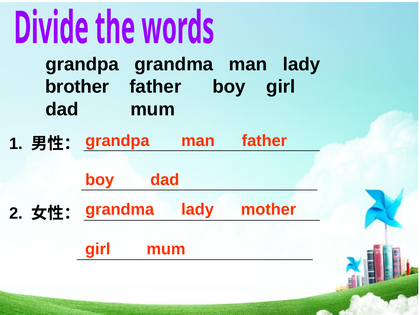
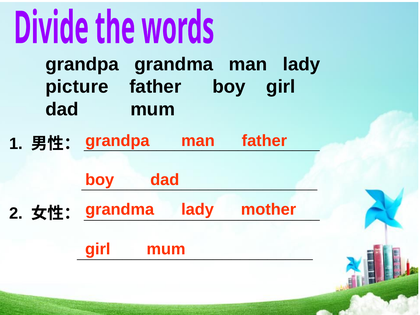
brother: brother -> picture
